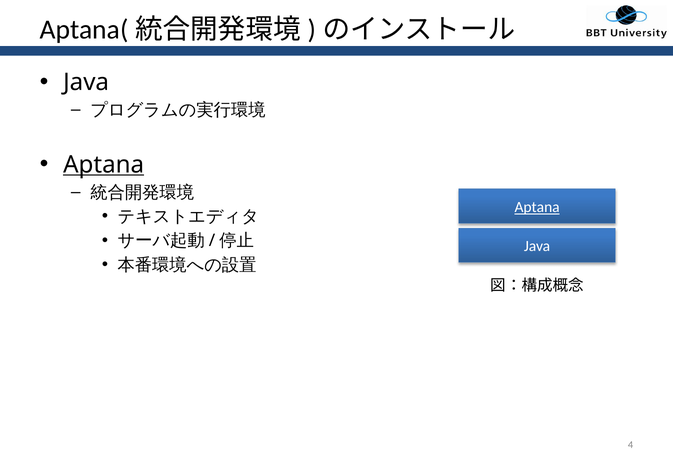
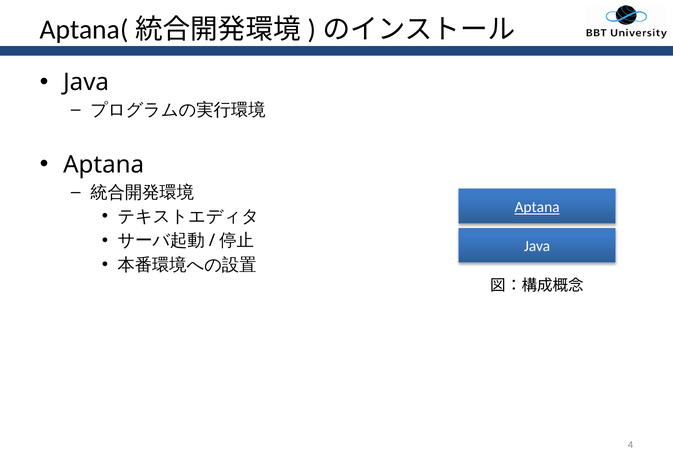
Aptana at (104, 165) underline: present -> none
